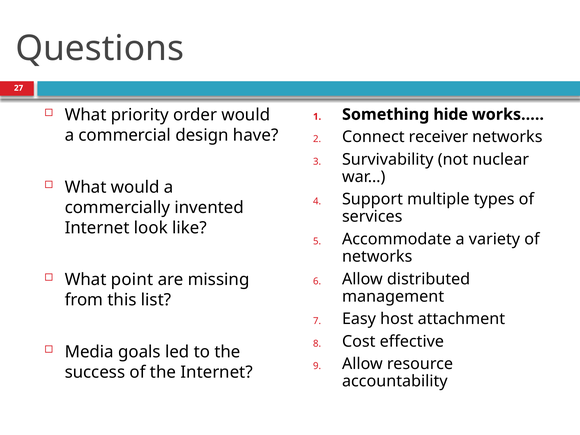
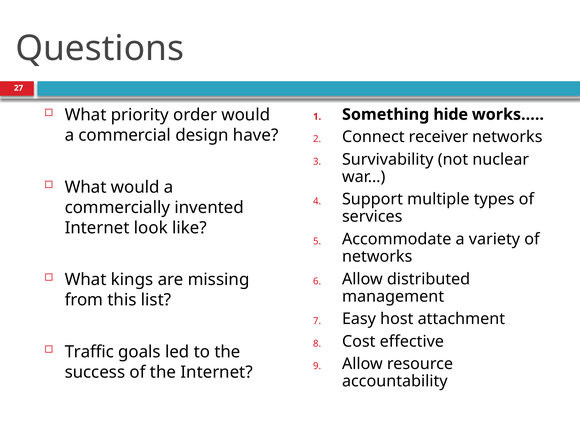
point: point -> kings
Media: Media -> Traffic
